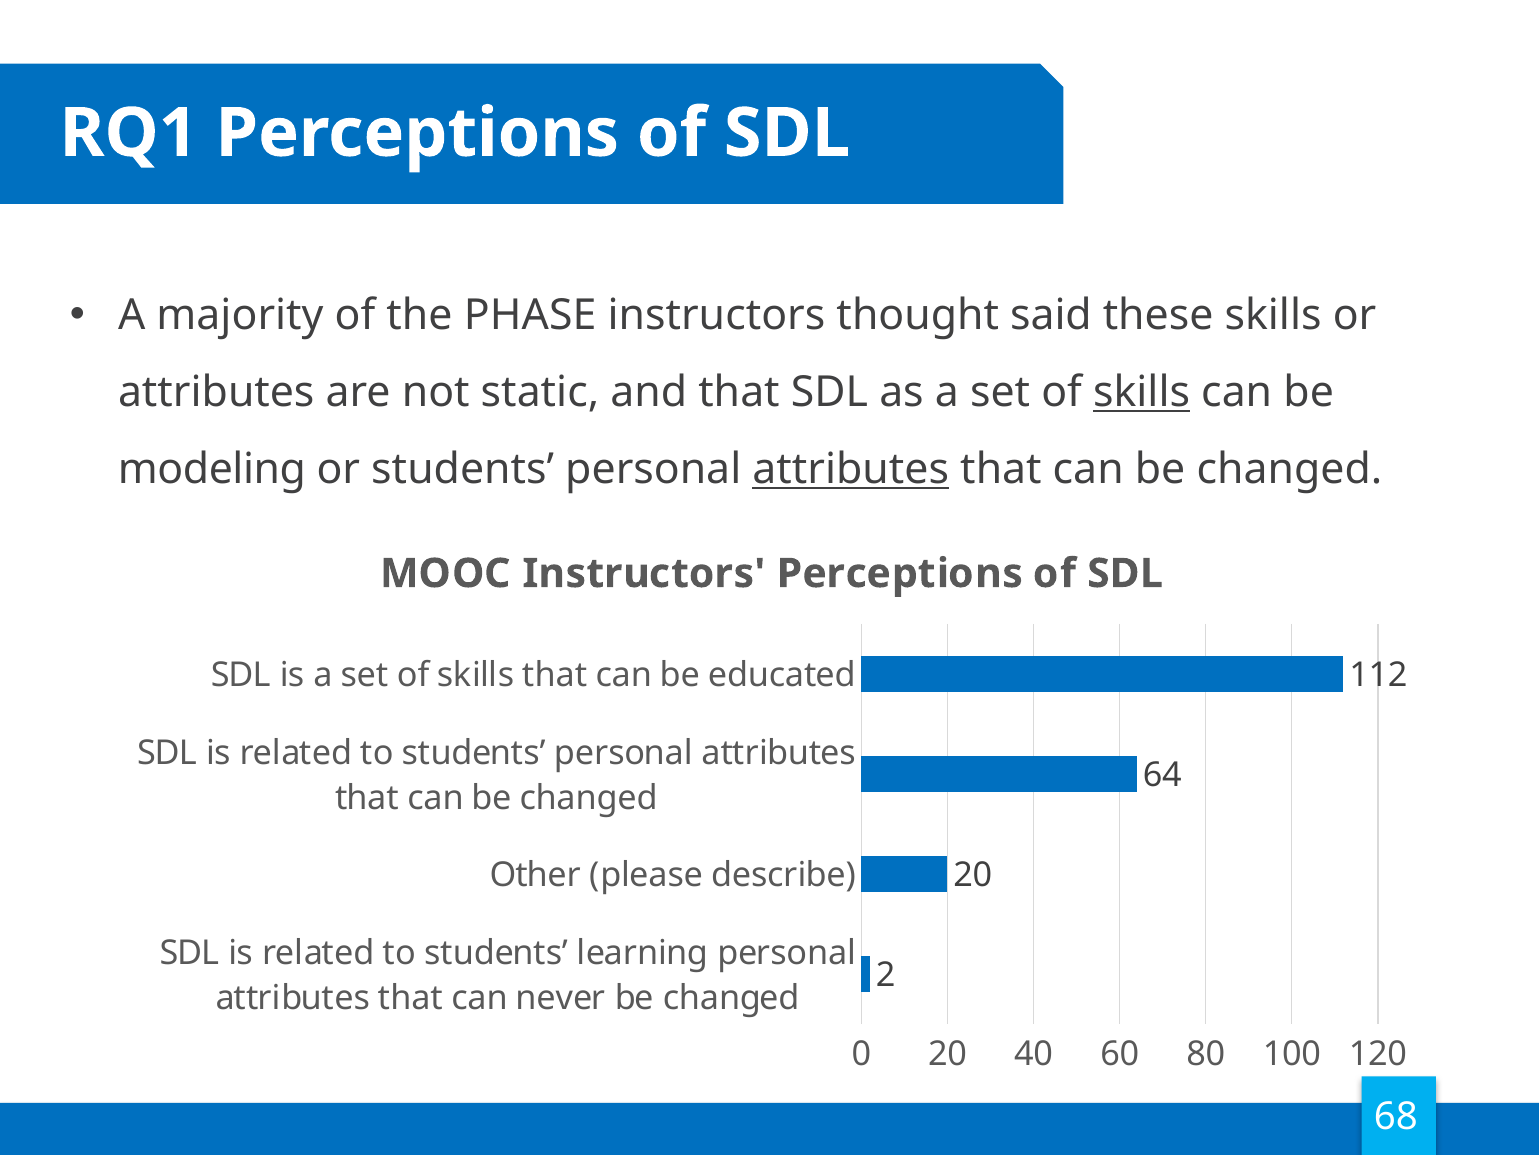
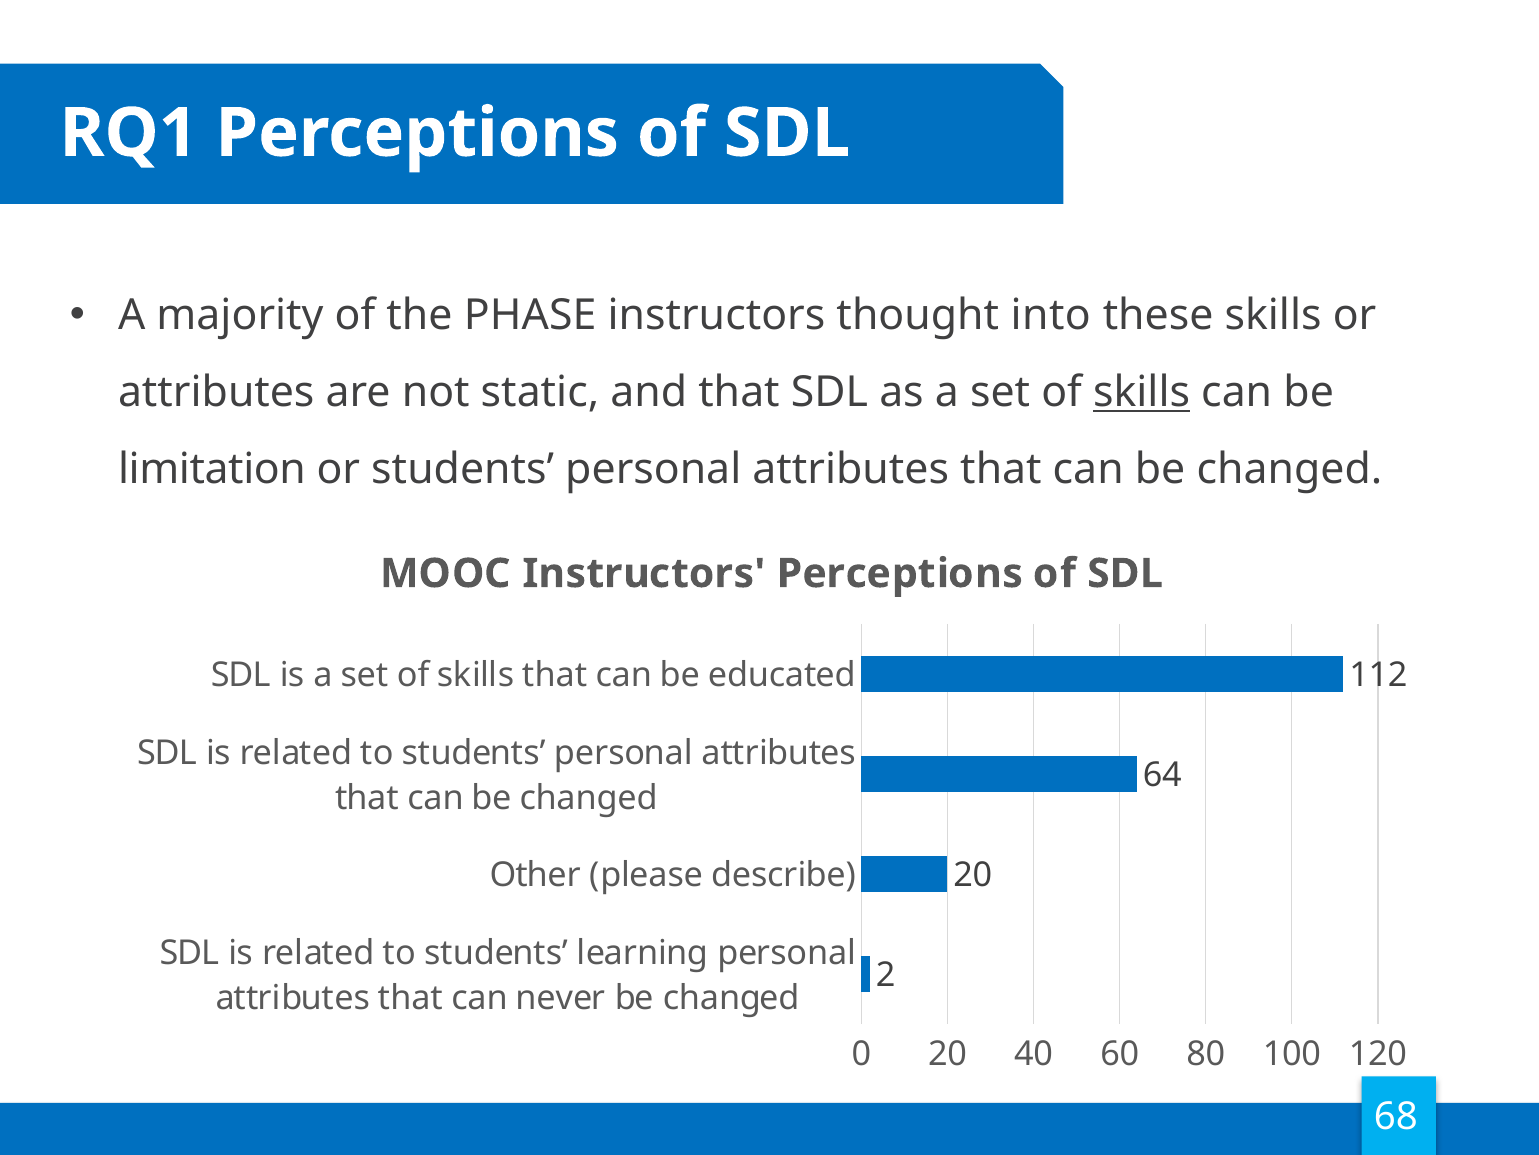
said: said -> into
modeling: modeling -> limitation
attributes at (851, 469) underline: present -> none
